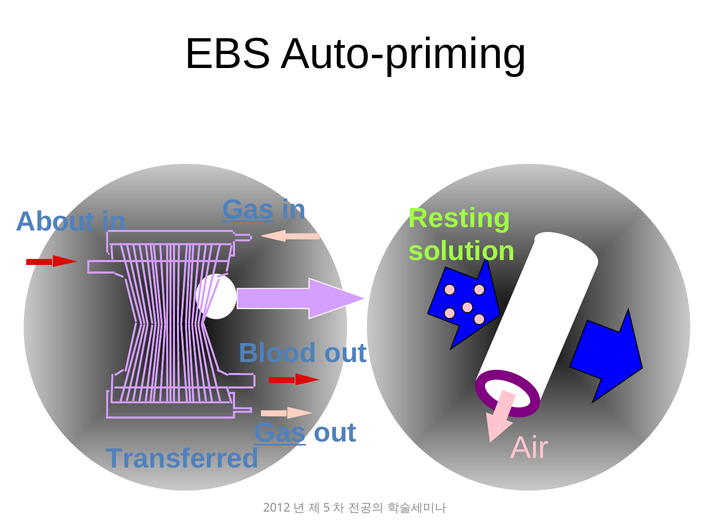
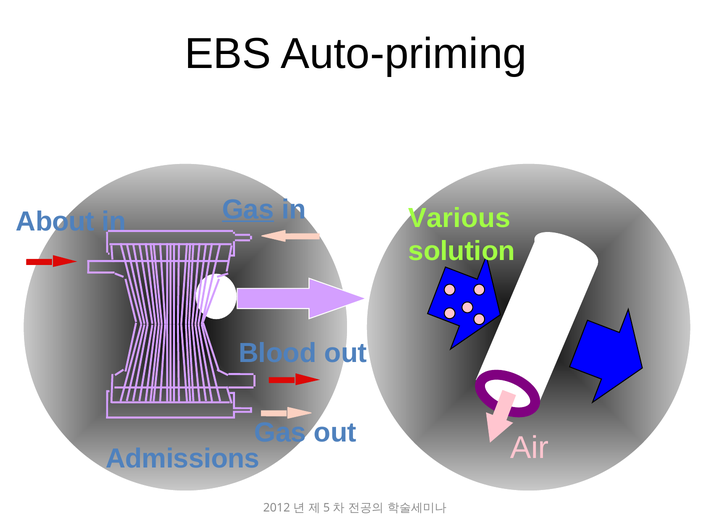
Resting: Resting -> Various
Gas at (280, 433) underline: present -> none
Transferred: Transferred -> Admissions
